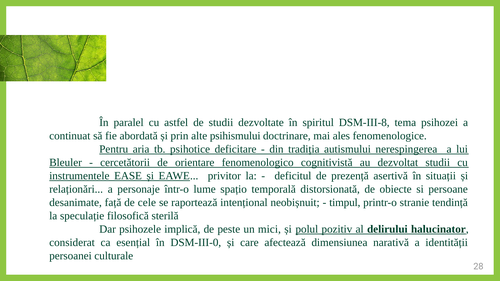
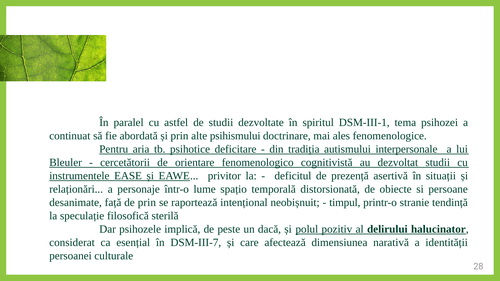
DSM-III-8: DSM-III-8 -> DSM-III-1
nerespingerea: nerespingerea -> interpersonale
de cele: cele -> prin
mici: mici -> dacă
DSM-III-0: DSM-III-0 -> DSM-III-7
